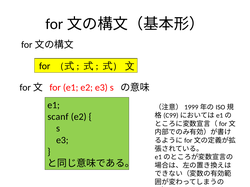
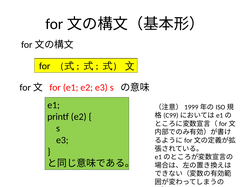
scanf: scanf -> printf
